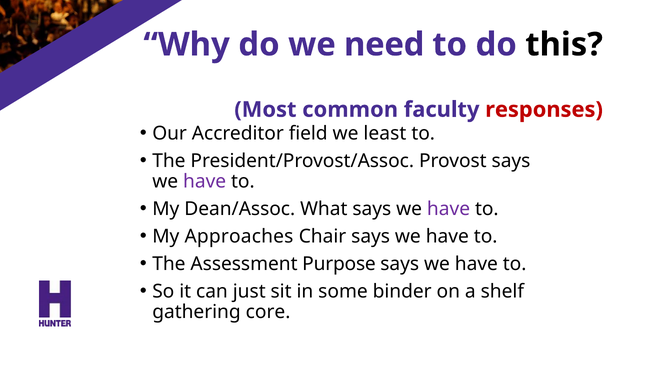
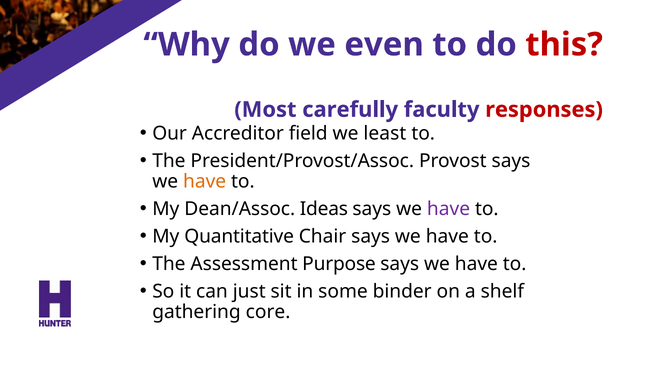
need: need -> even
this colour: black -> red
common: common -> carefully
have at (205, 182) colour: purple -> orange
What: What -> Ideas
Approaches: Approaches -> Quantitative
